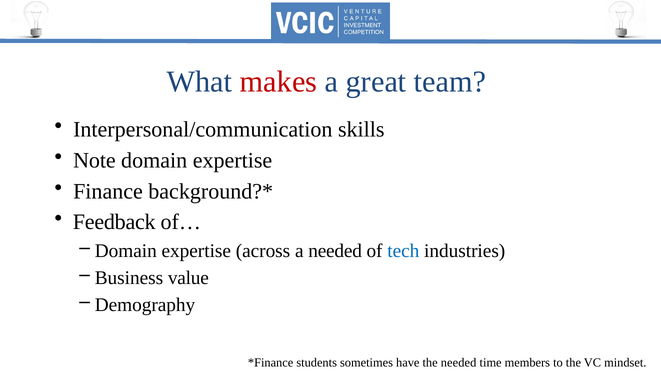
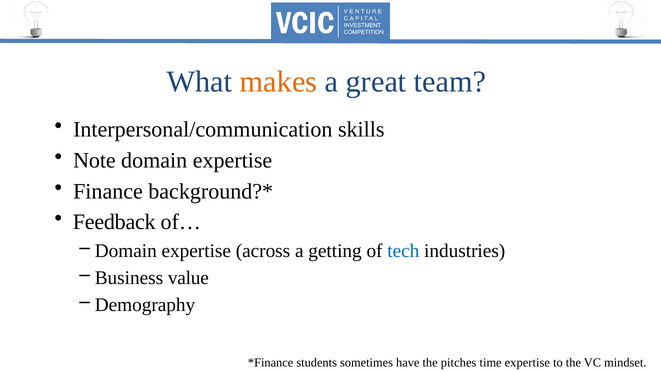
makes colour: red -> orange
a needed: needed -> getting
the needed: needed -> pitches
time members: members -> expertise
